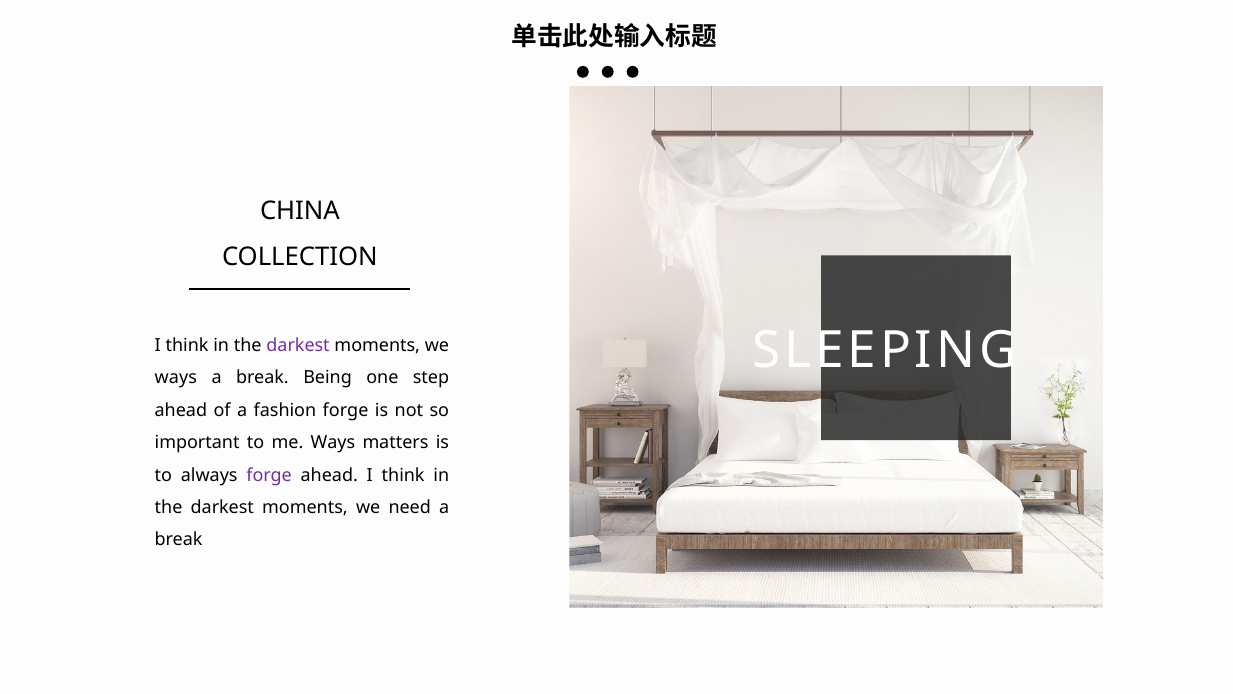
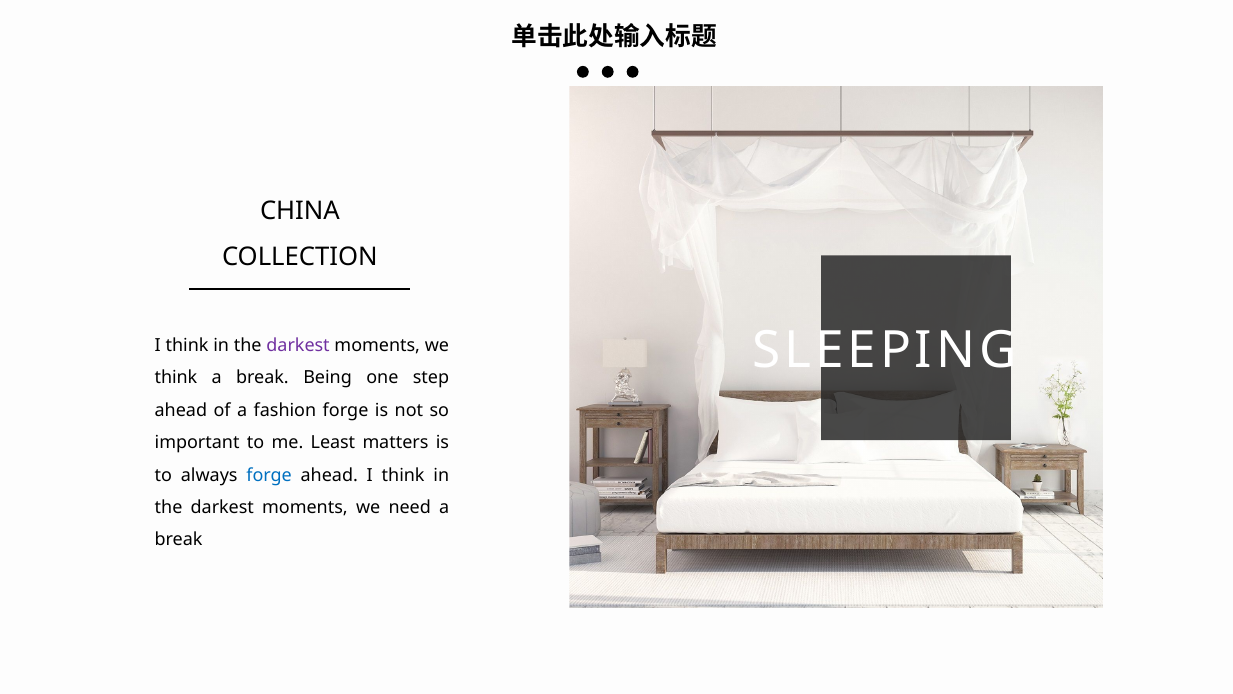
ways at (176, 378): ways -> think
me Ways: Ways -> Least
forge at (269, 475) colour: purple -> blue
